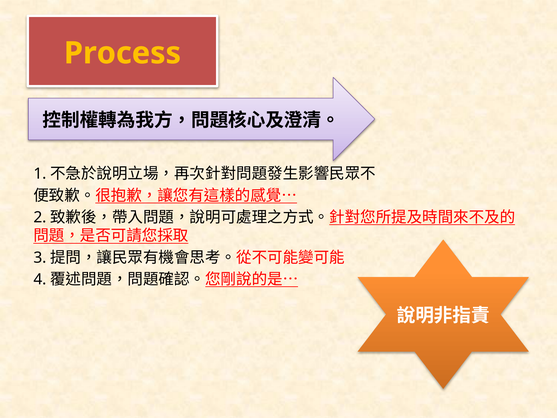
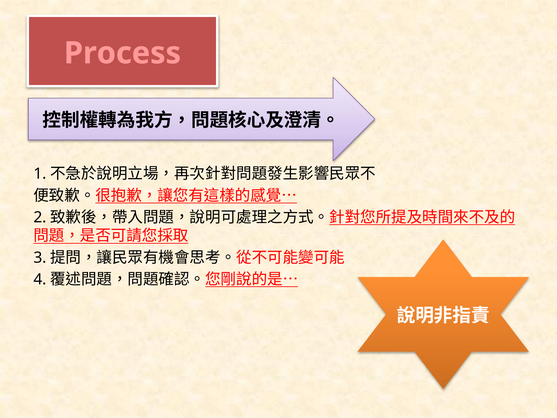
Process colour: yellow -> pink
